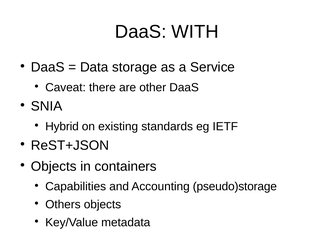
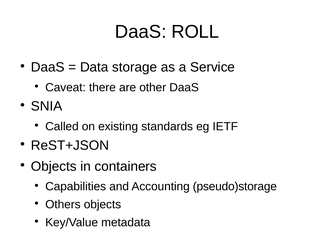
WITH: WITH -> ROLL
Hybrid: Hybrid -> Called
